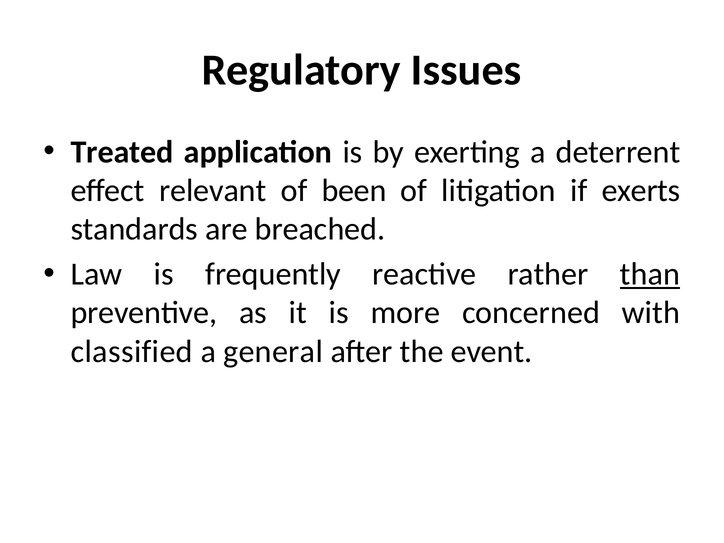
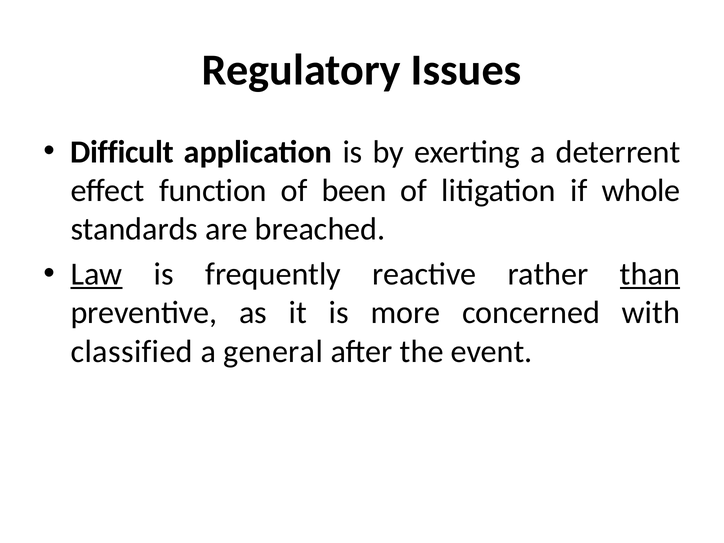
Treated: Treated -> Difficult
relevant: relevant -> function
exerts: exerts -> whole
Law underline: none -> present
